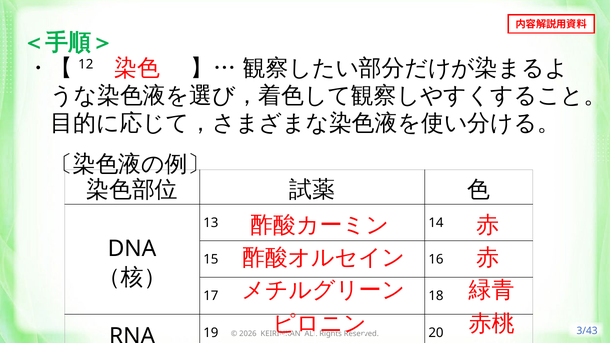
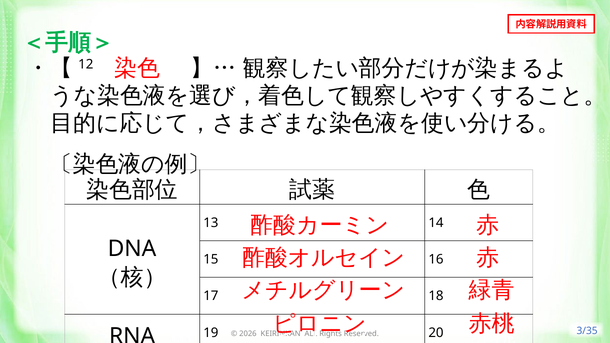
3/43: 3/43 -> 3/35
